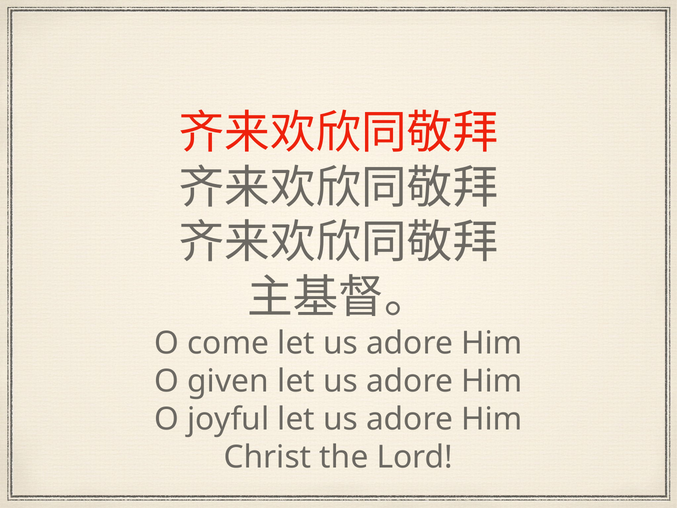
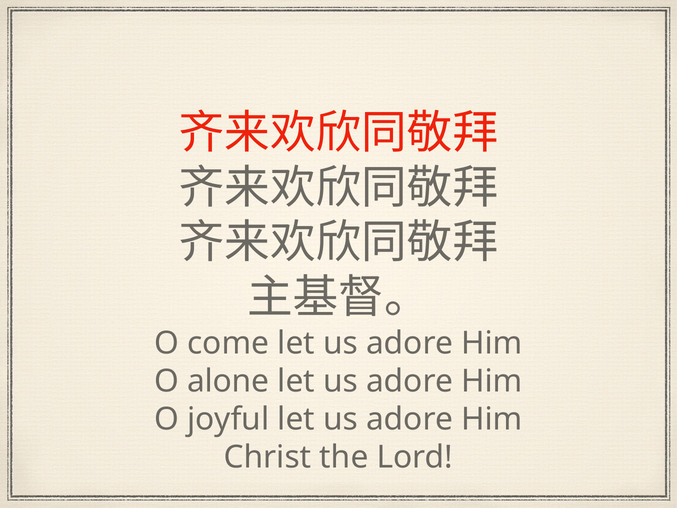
given: given -> alone
